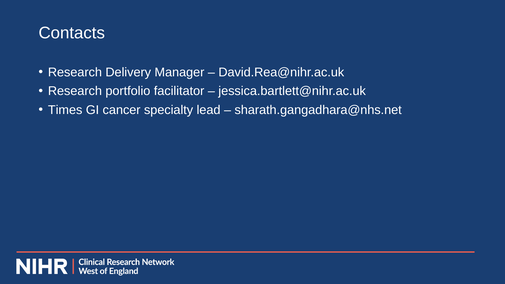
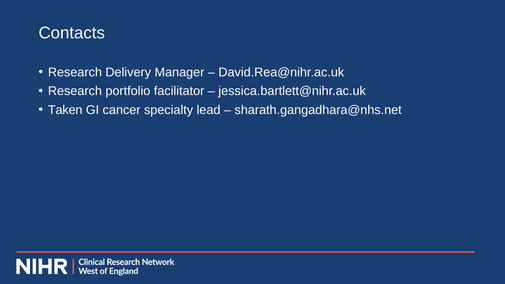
Times: Times -> Taken
